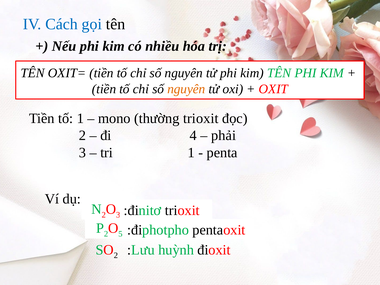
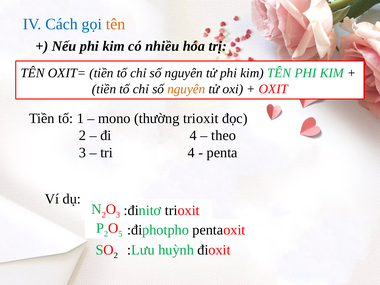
tên at (116, 24) colour: black -> orange
phải: phải -> theo
tri 1: 1 -> 4
